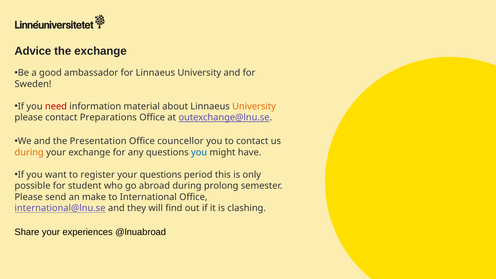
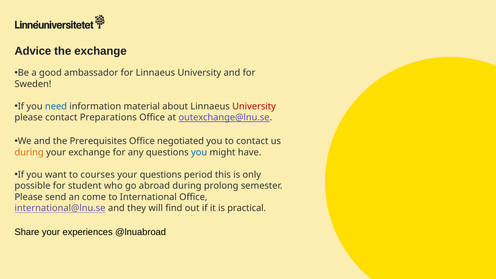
need colour: red -> blue
University at (254, 106) colour: orange -> red
Presentation: Presentation -> Prerequisites
councellor: councellor -> negotiated
register: register -> courses
make: make -> come
clashing: clashing -> practical
